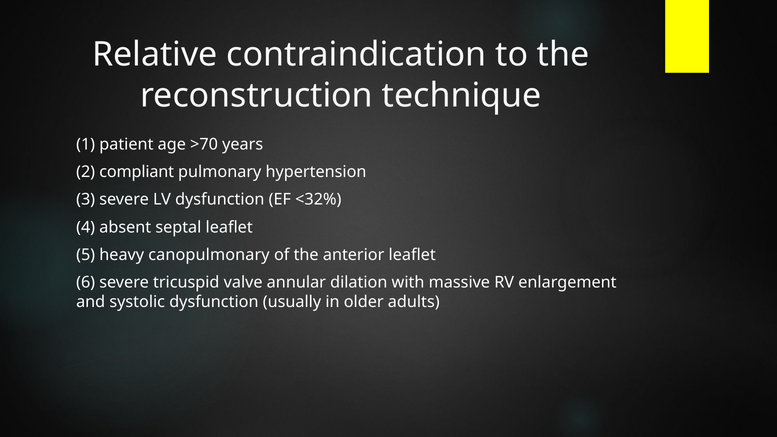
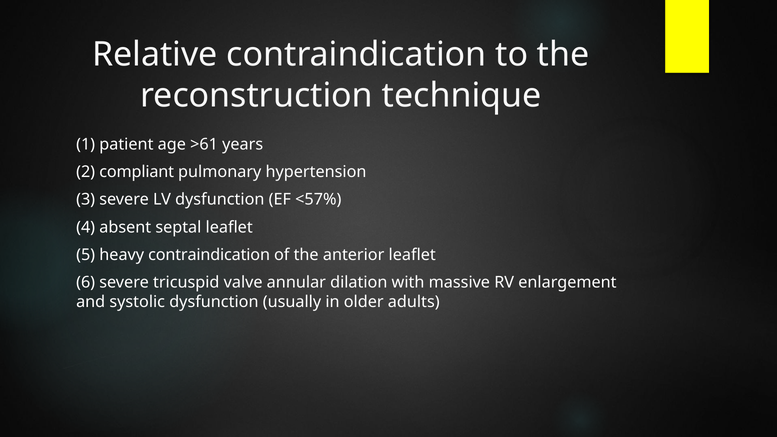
>70: >70 -> >61
<32%: <32% -> <57%
heavy canopulmonary: canopulmonary -> contraindication
